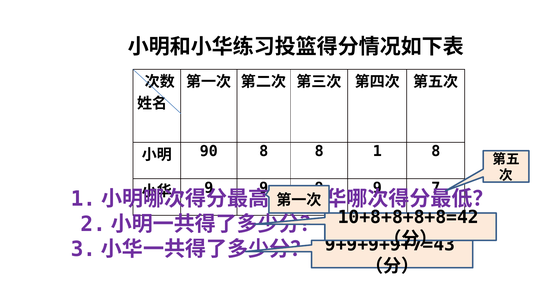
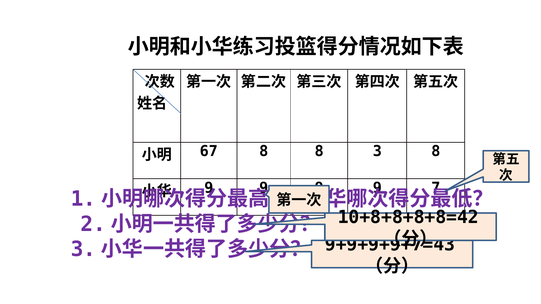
90: 90 -> 67
1: 1 -> 3
